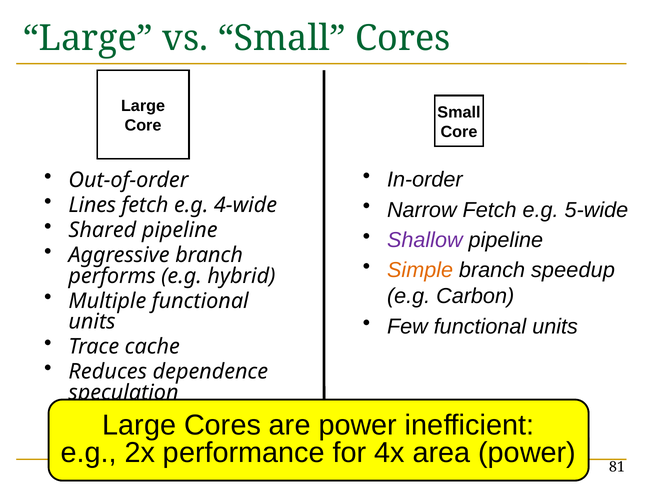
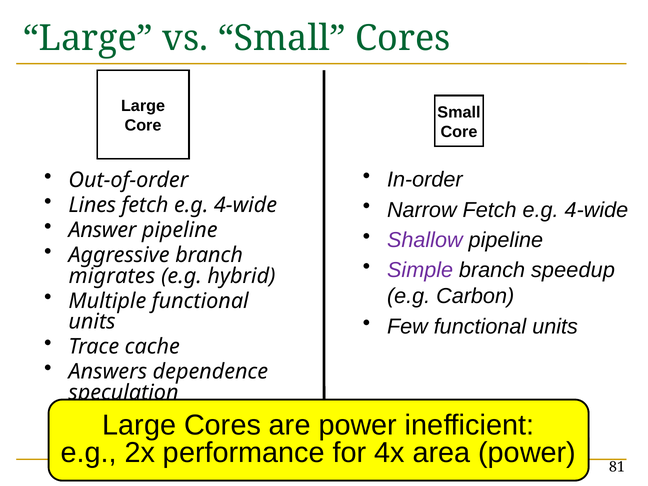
Narrow Fetch e.g 5-wide: 5-wide -> 4-wide
Shared: Shared -> Answer
Simple colour: orange -> purple
performs: performs -> migrates
Reduces: Reduces -> Answers
